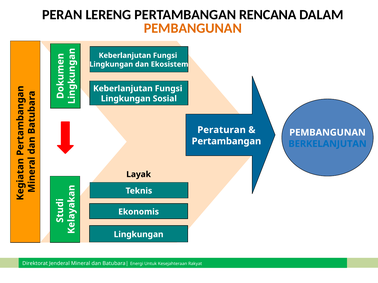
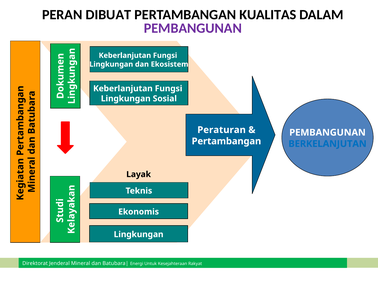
LERENG: LERENG -> DIBUAT
RENCANA: RENCANA -> KUALITAS
PEMBANGUNAN at (193, 28) colour: orange -> purple
